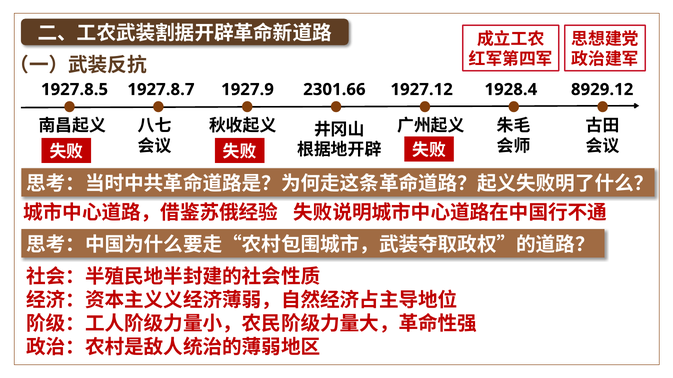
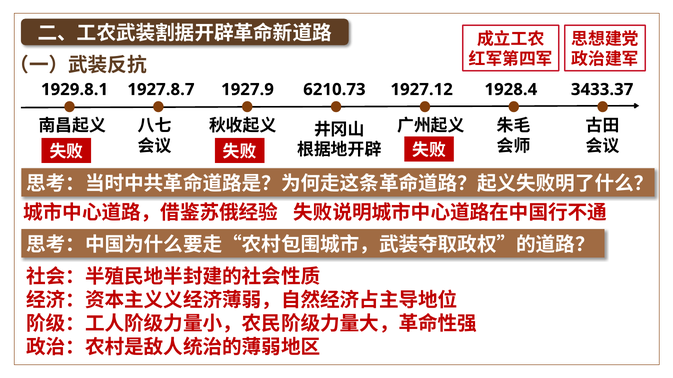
1927.8.5: 1927.8.5 -> 1929.8.1
2301.66: 2301.66 -> 6210.73
8929.12: 8929.12 -> 3433.37
